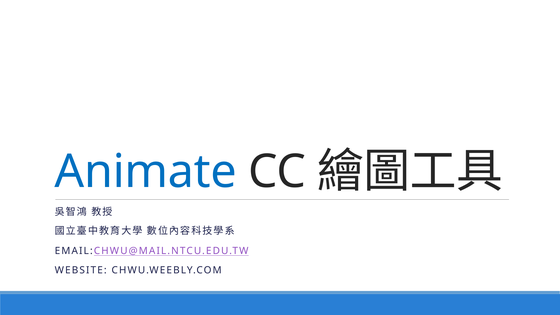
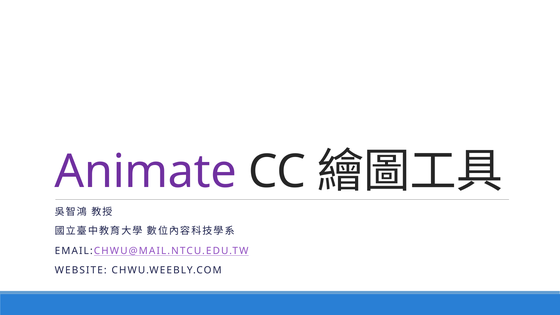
Animate colour: blue -> purple
